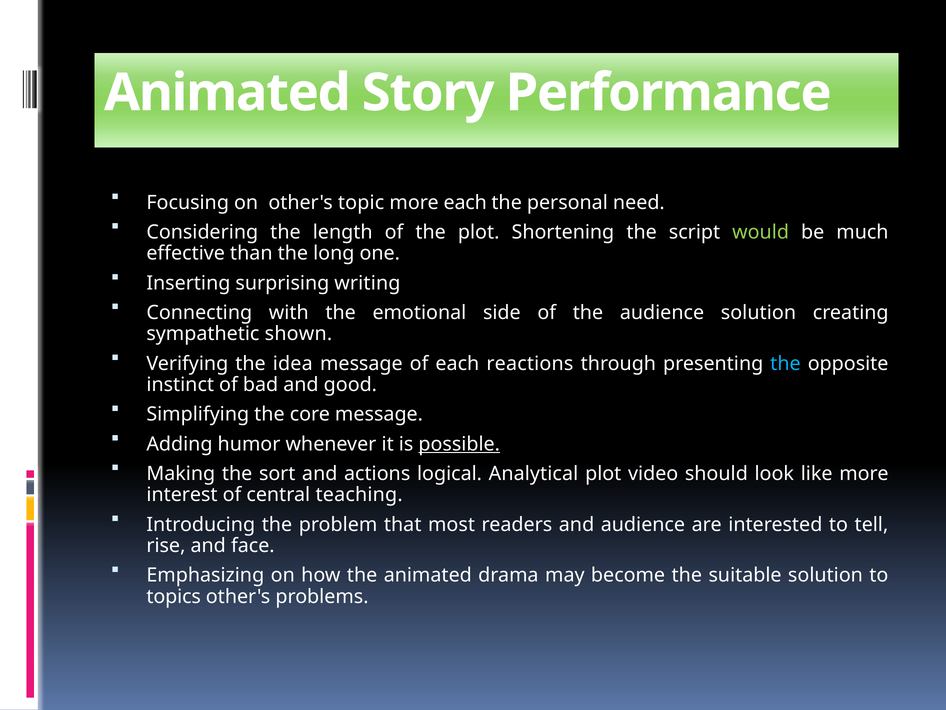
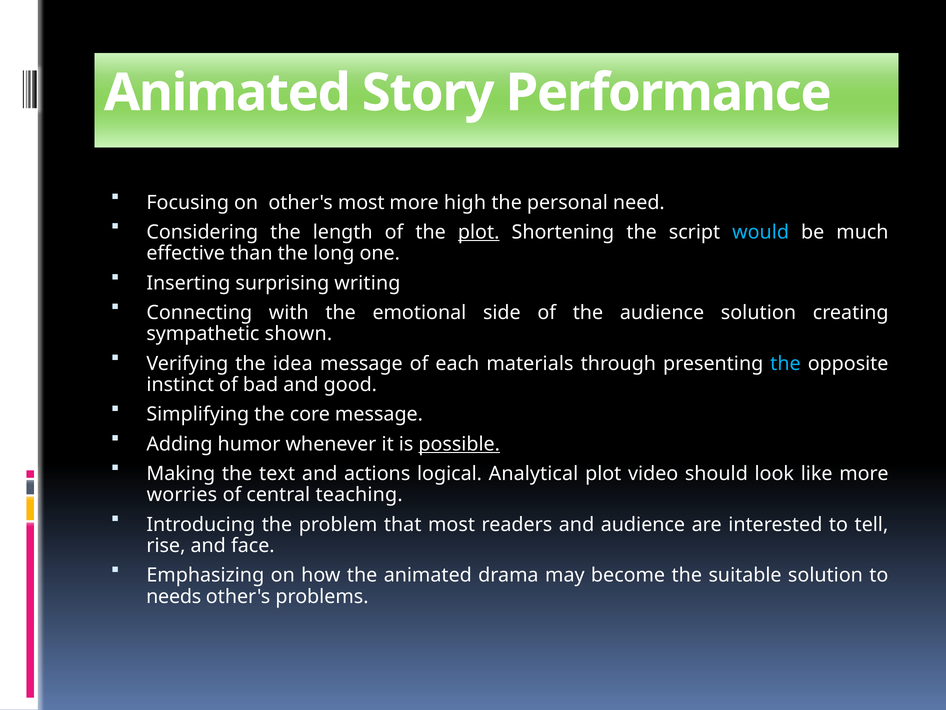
other's topic: topic -> most
more each: each -> high
plot at (479, 232) underline: none -> present
would colour: light green -> light blue
reactions: reactions -> materials
sort: sort -> text
interest: interest -> worries
topics: topics -> needs
